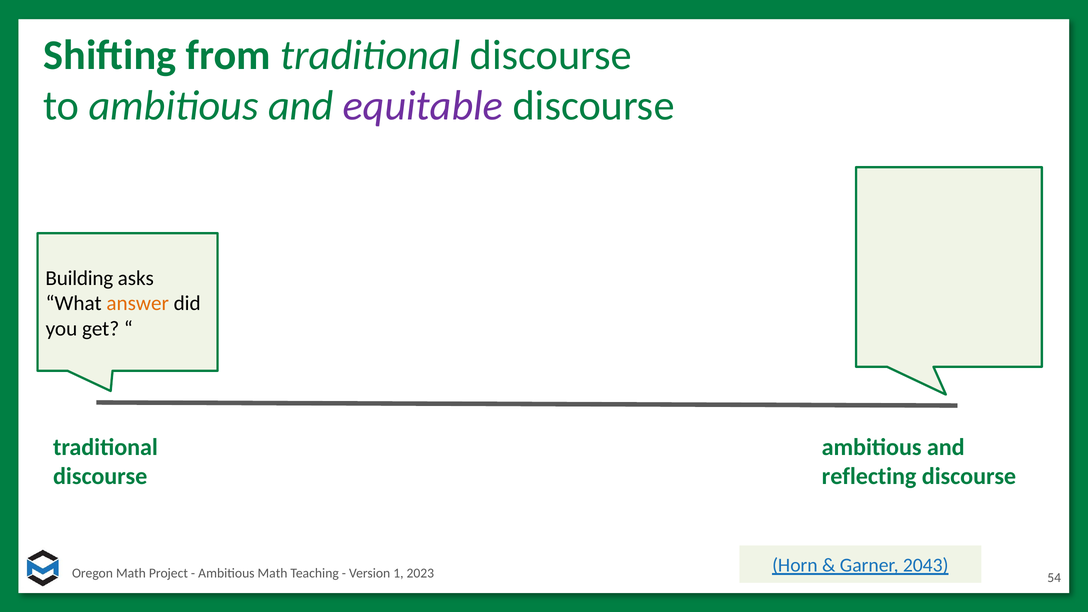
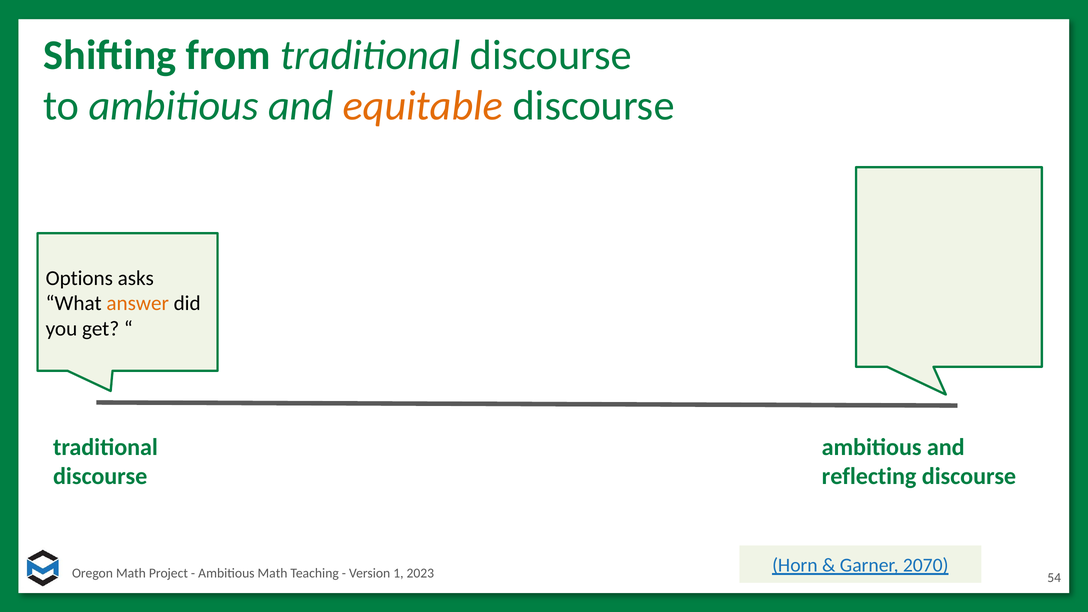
equitable colour: purple -> orange
Building: Building -> Options
2043: 2043 -> 2070
